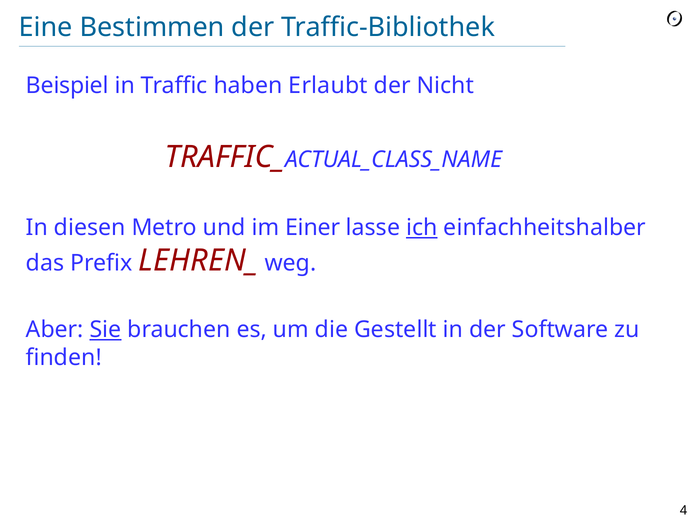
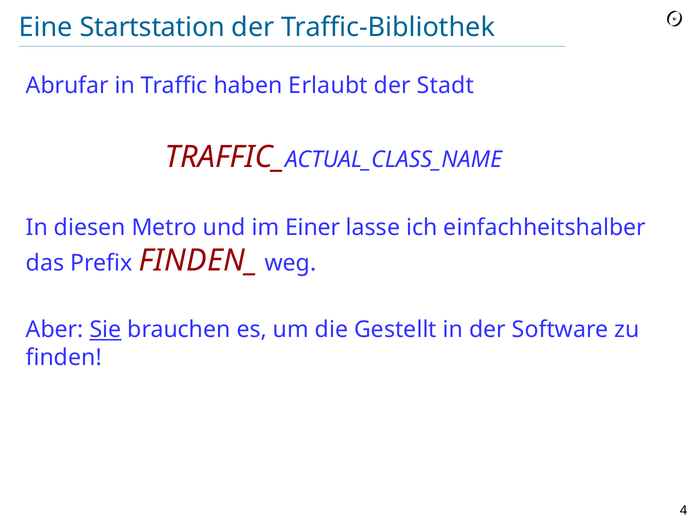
Bestimmen: Bestimmen -> Startstation
Beispiel: Beispiel -> Abrufar
Nicht: Nicht -> Stadt
ich underline: present -> none
LEHREN_: LEHREN_ -> FINDEN_
